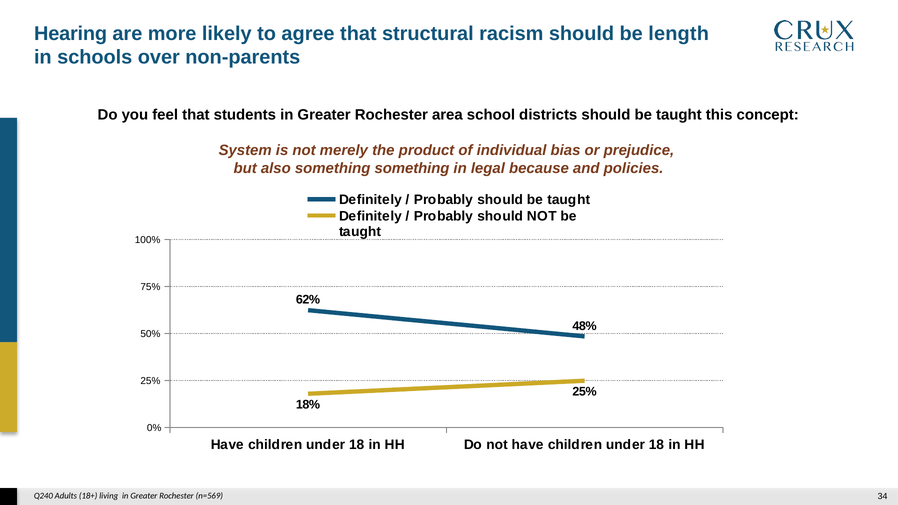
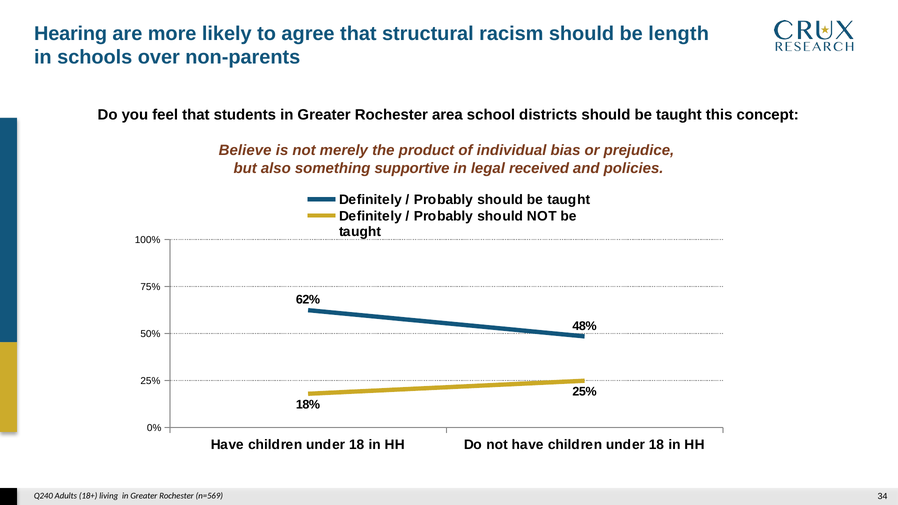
System: System -> Believe
something something: something -> supportive
because: because -> received
